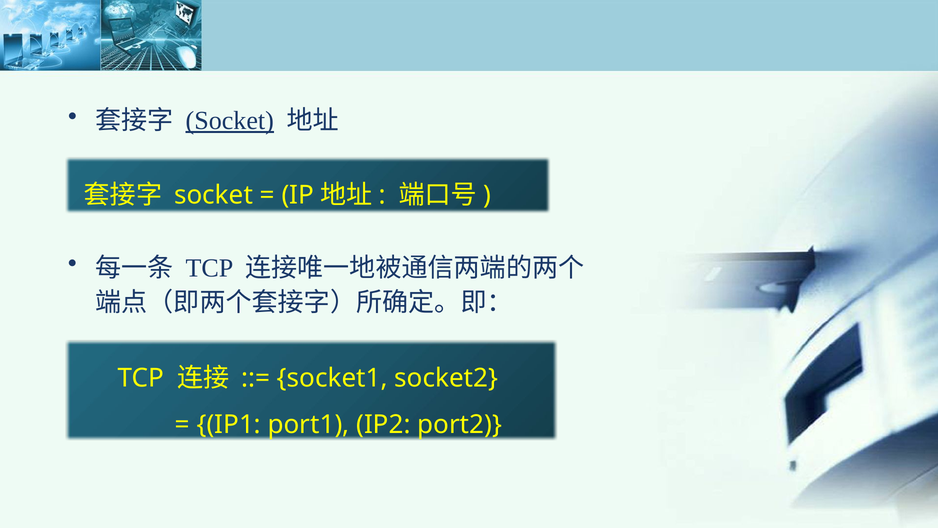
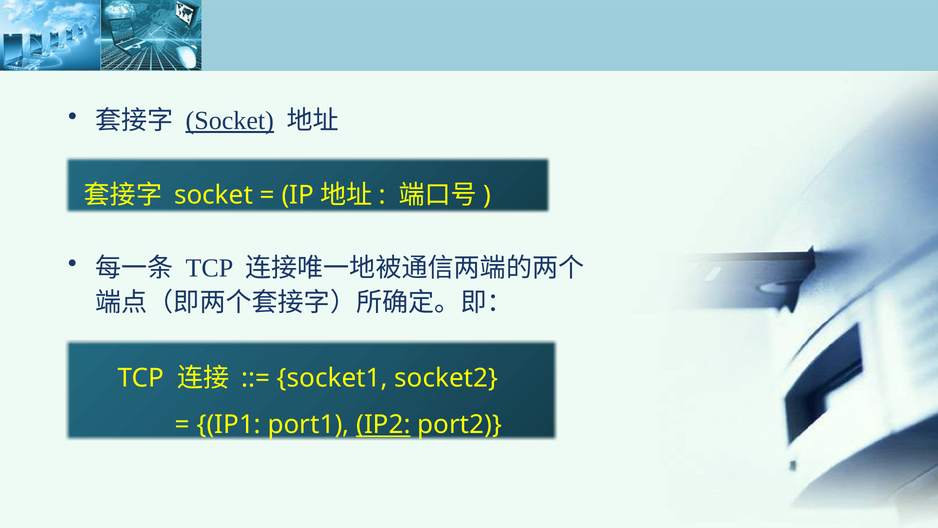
IP2 underline: none -> present
